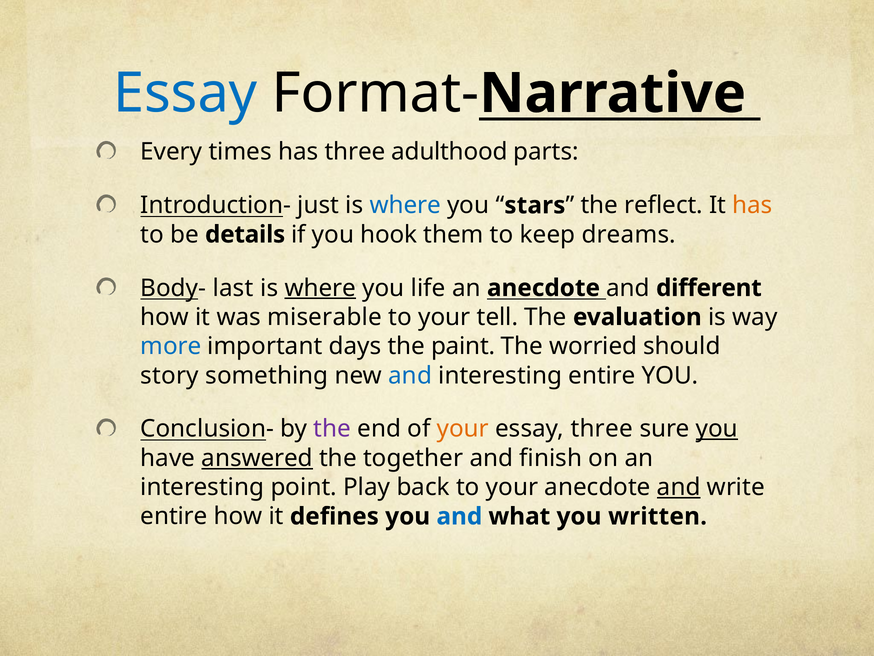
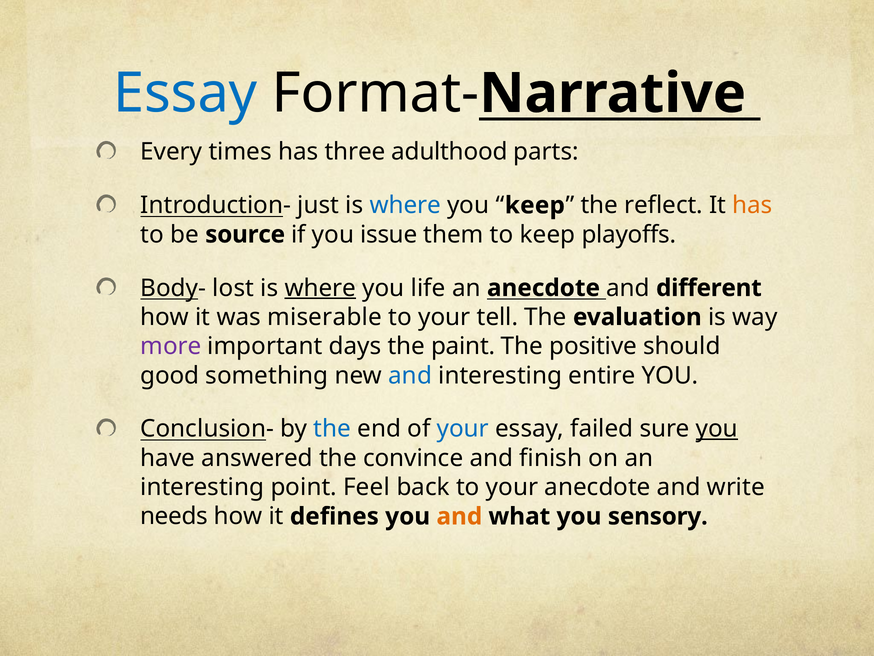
stars at (535, 205): stars -> keep
details: details -> source
hook: hook -> issue
dreams: dreams -> playoffs
last: last -> lost
more colour: blue -> purple
worried: worried -> positive
story: story -> good
the at (332, 429) colour: purple -> blue
your at (463, 429) colour: orange -> blue
essay three: three -> failed
answered underline: present -> none
together: together -> convince
Play: Play -> Feel
and at (679, 487) underline: present -> none
entire at (174, 516): entire -> needs
and at (459, 516) colour: blue -> orange
written: written -> sensory
